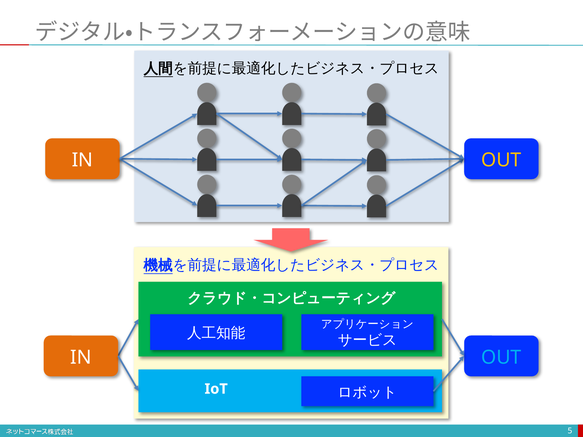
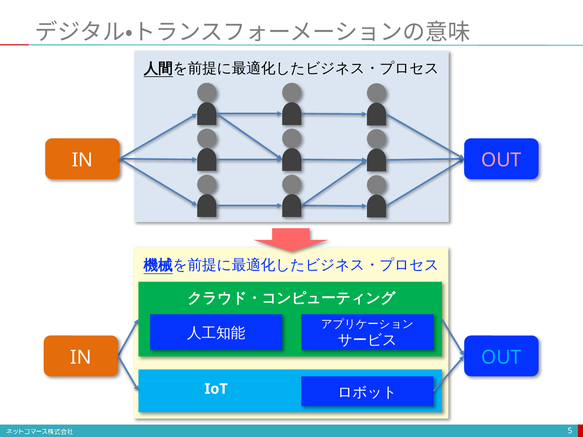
OUT at (501, 160) colour: yellow -> pink
